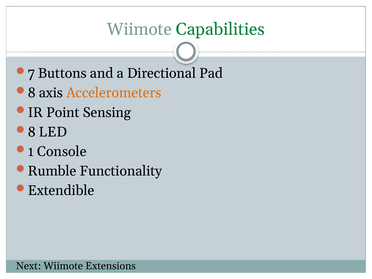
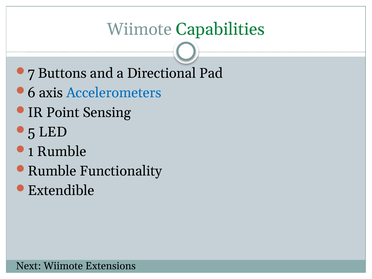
8 at (32, 93): 8 -> 6
Accelerometers colour: orange -> blue
8 at (32, 132): 8 -> 5
1 Console: Console -> Rumble
